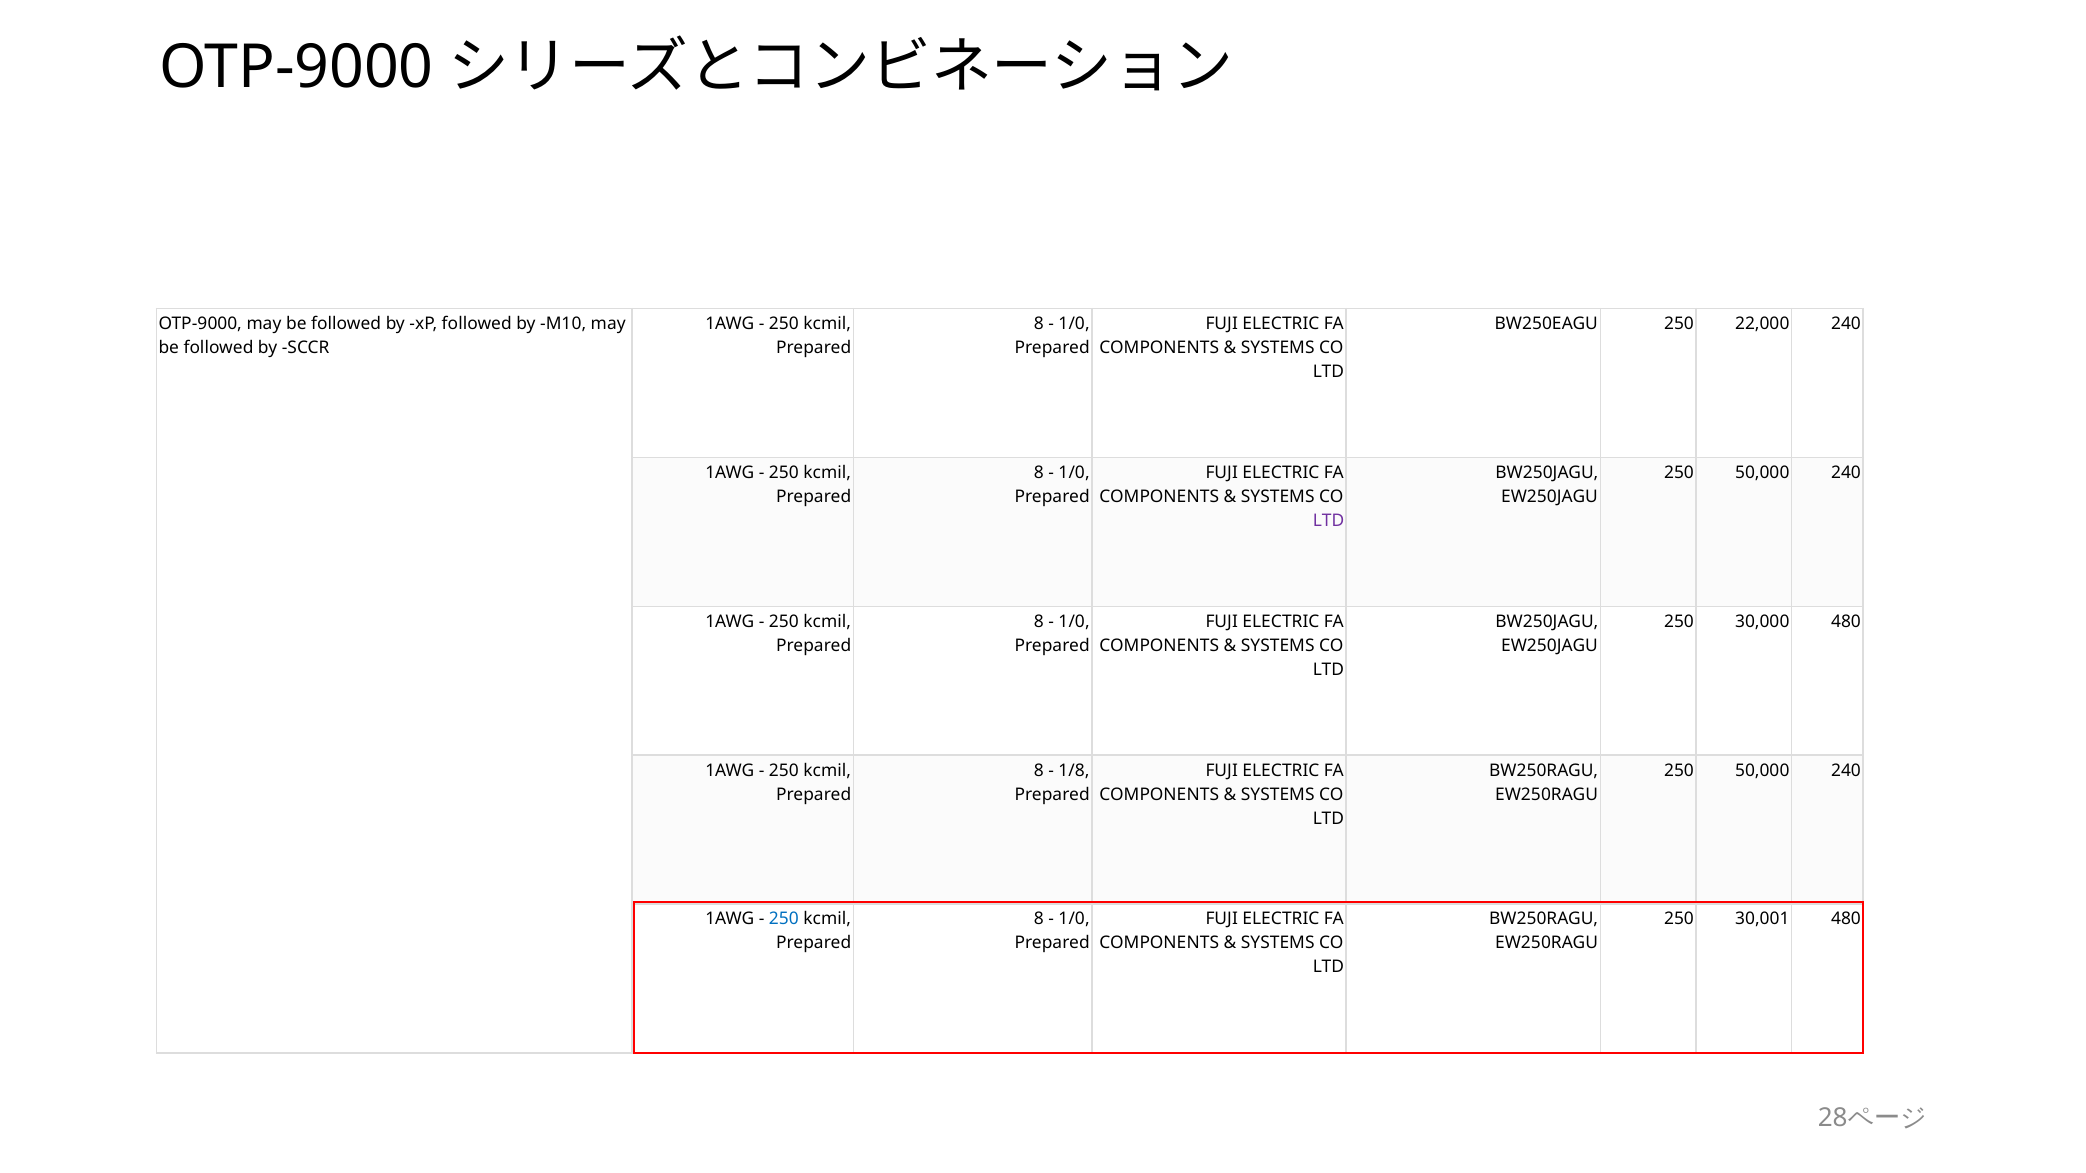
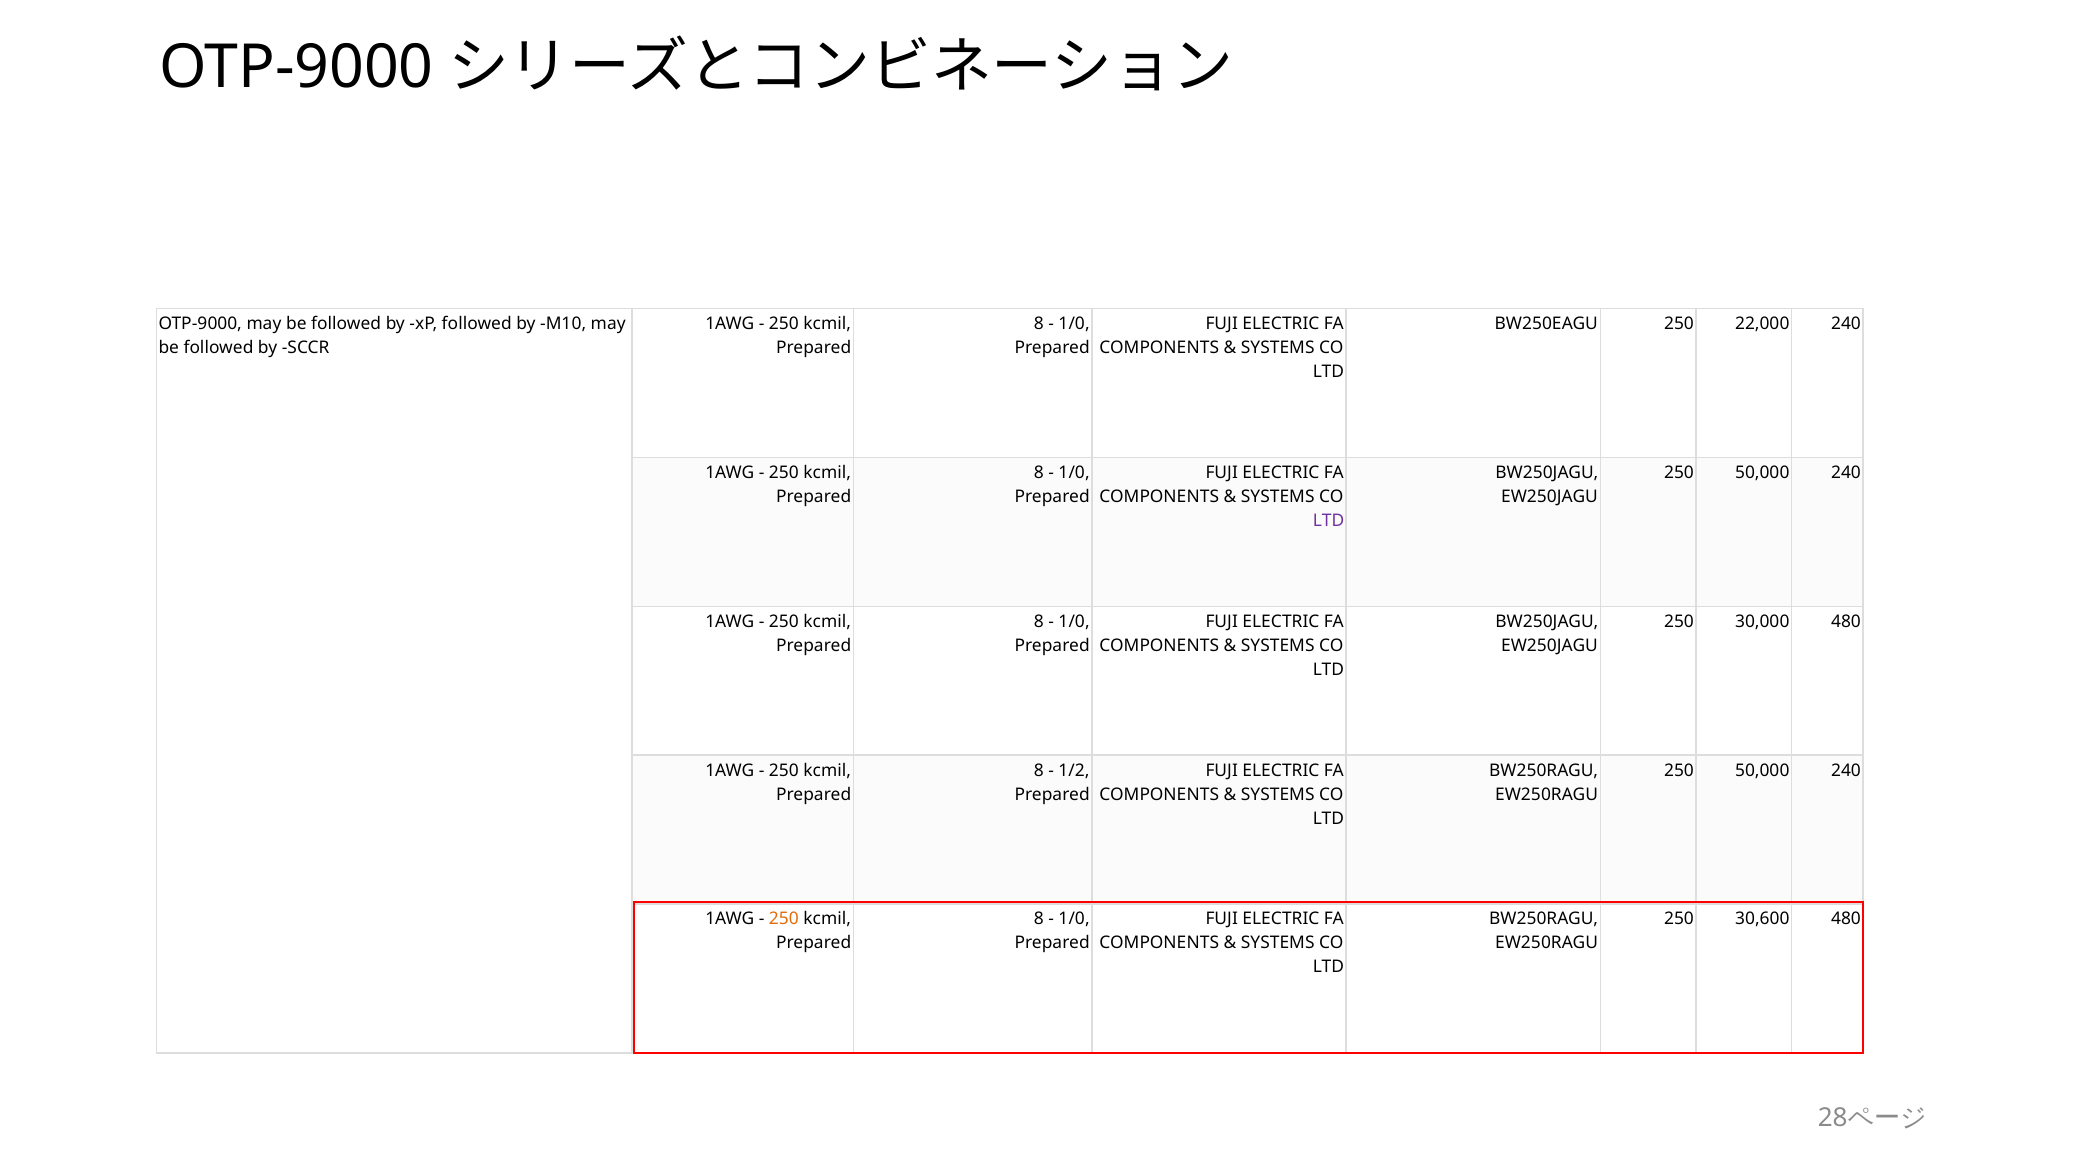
1/8: 1/8 -> 1/2
250 at (784, 919) colour: blue -> orange
30,001: 30,001 -> 30,600
